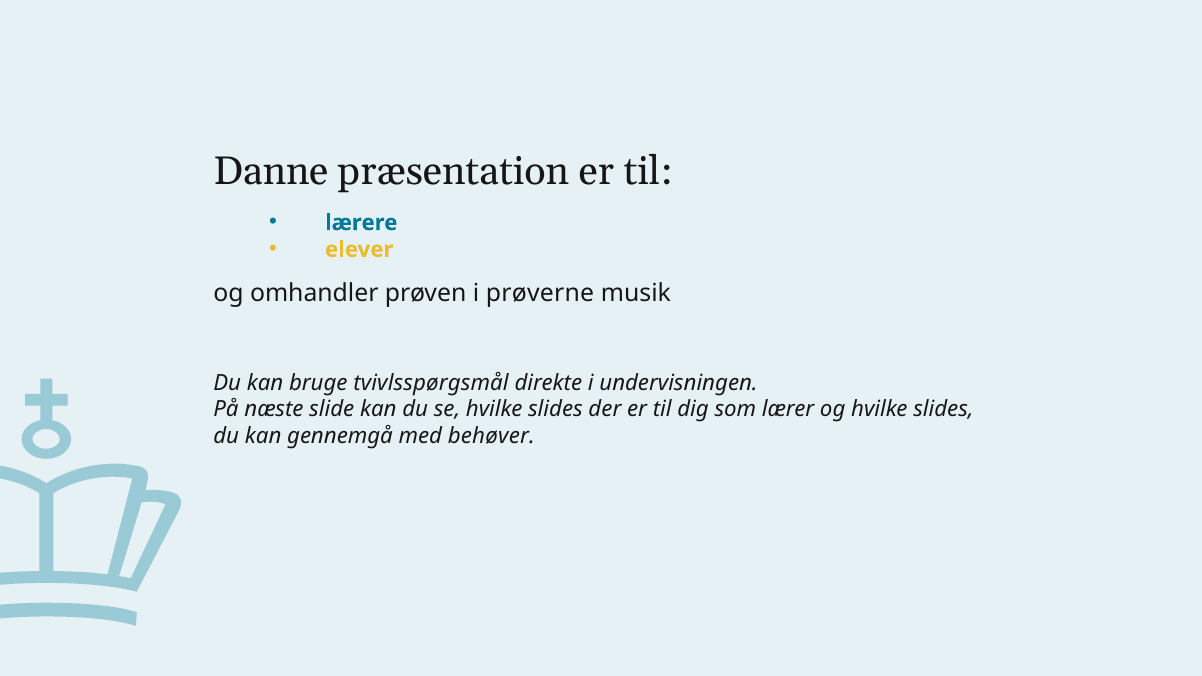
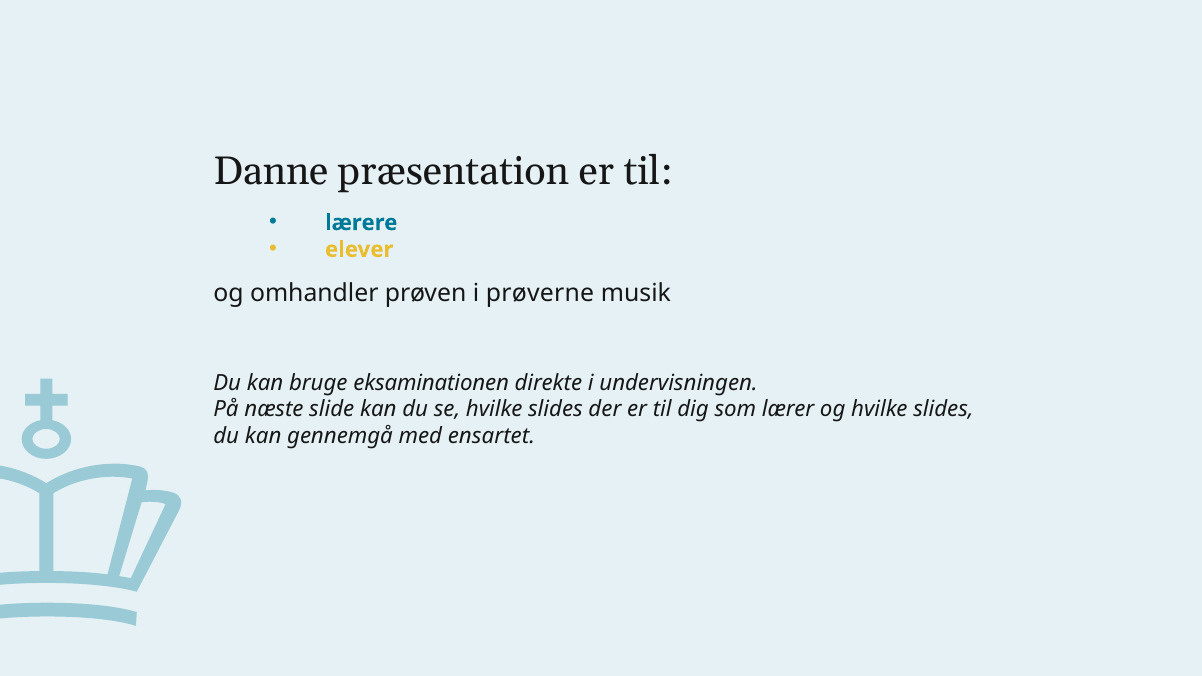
tvivlsspørgsmål: tvivlsspørgsmål -> eksaminationen
behøver: behøver -> ensartet
